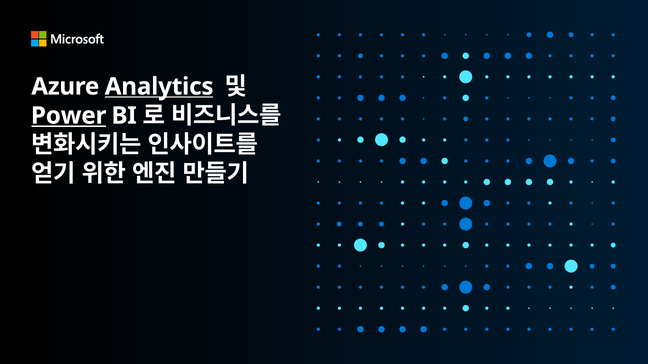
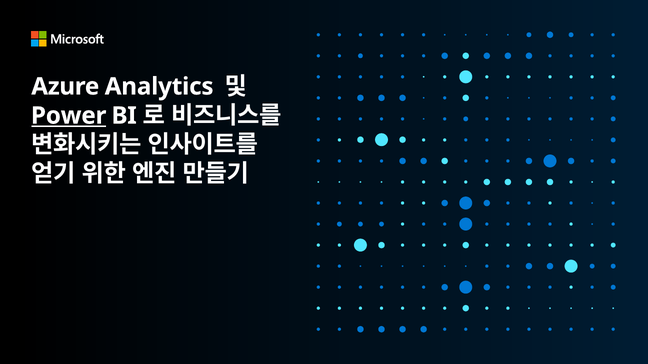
Analytics underline: present -> none
